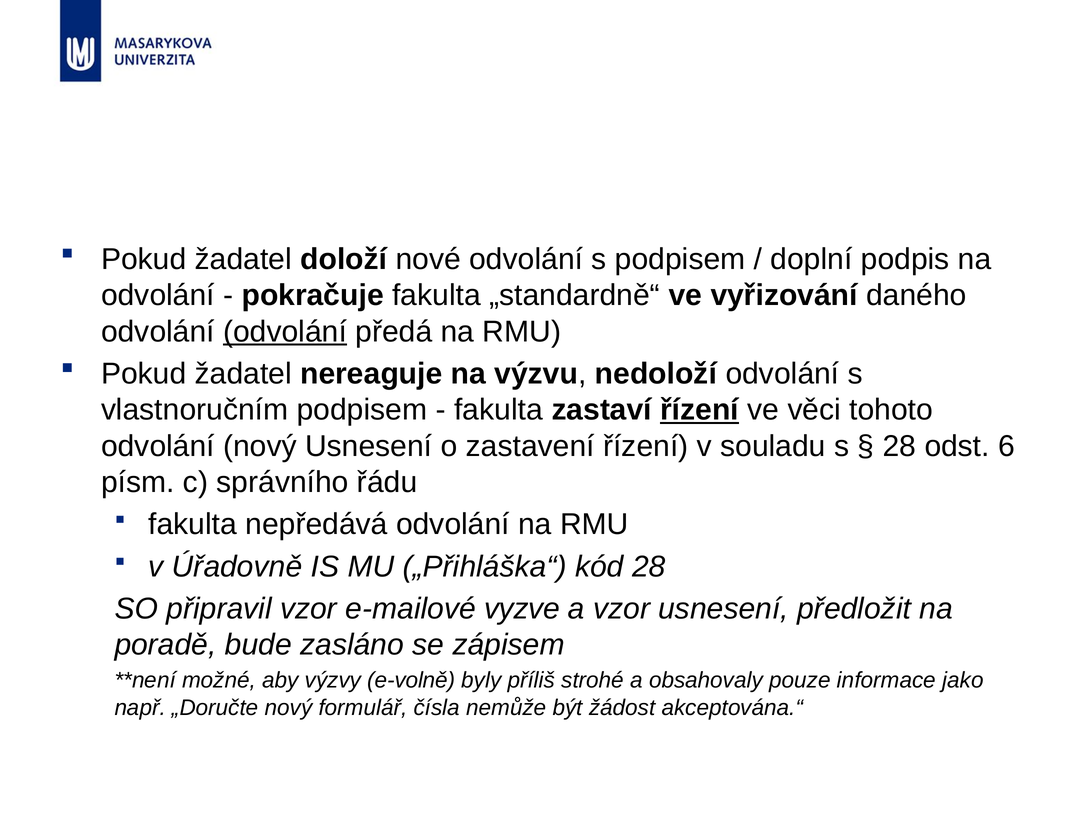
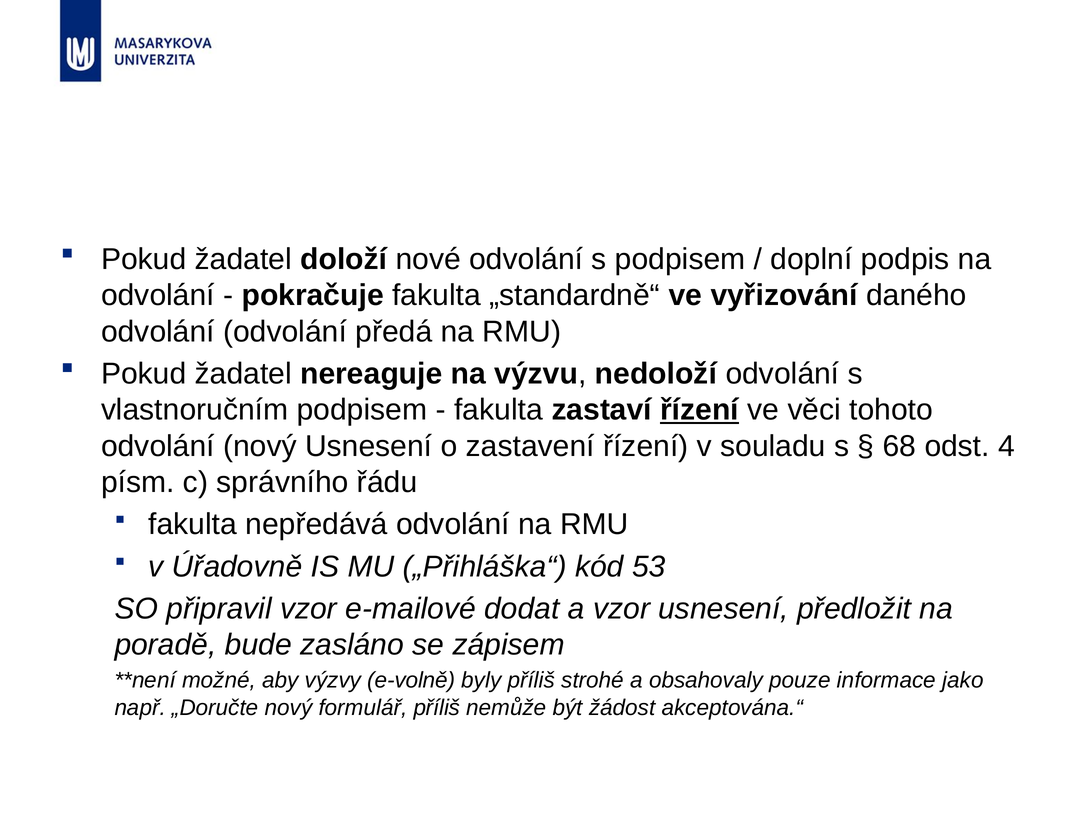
odvolání at (285, 331) underline: present -> none
28 at (899, 446): 28 -> 68
6: 6 -> 4
kód 28: 28 -> 53
vyzve: vyzve -> dodat
formulář čísla: čísla -> příliš
